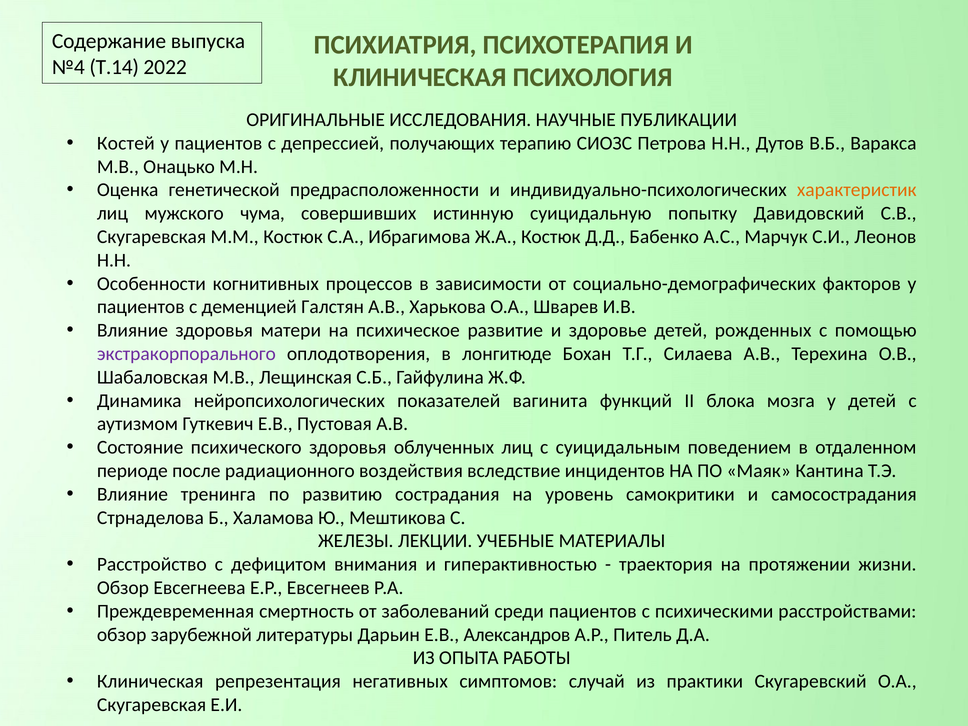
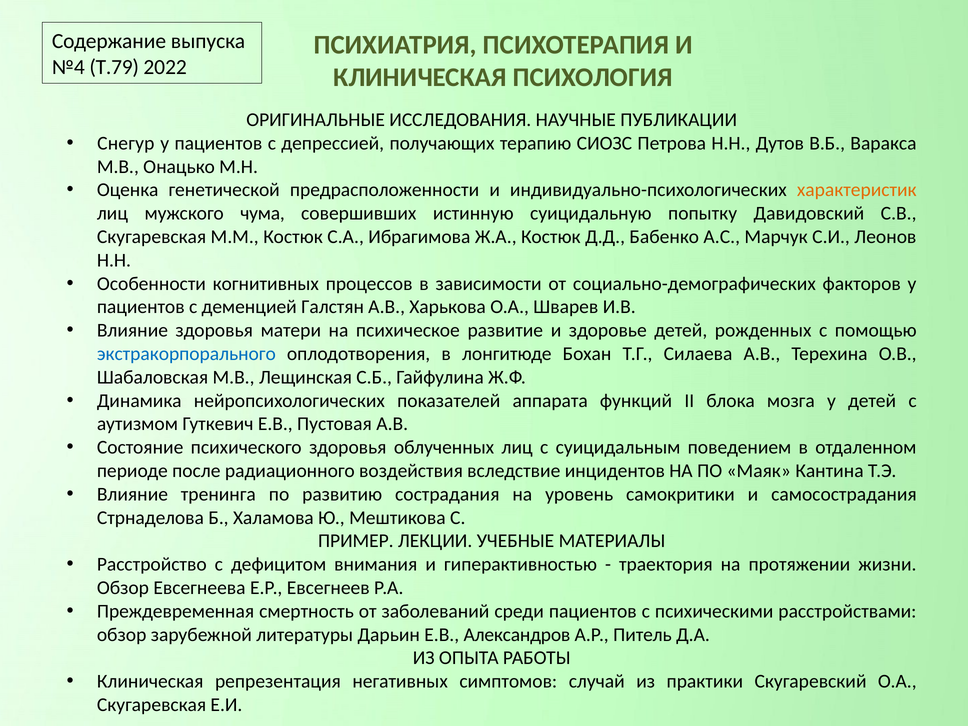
Т.14: Т.14 -> Т.79
Костей: Костей -> Снегур
экстракорпорального colour: purple -> blue
вагинита: вагинита -> аппарата
ЖЕЛЕЗЫ: ЖЕЛЕЗЫ -> ПРИМЕР
